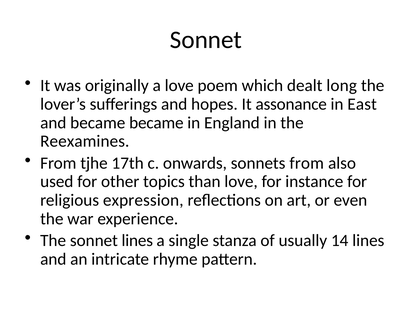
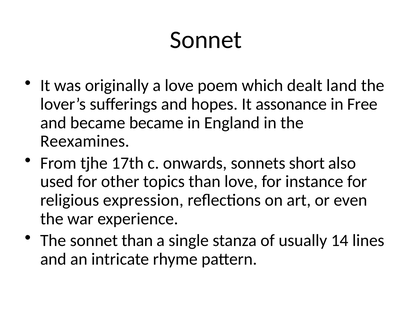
long: long -> land
East: East -> Free
sonnets from: from -> short
sonnet lines: lines -> than
